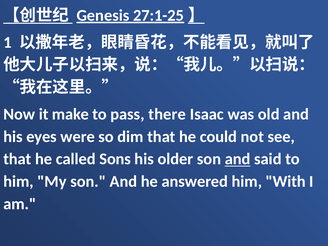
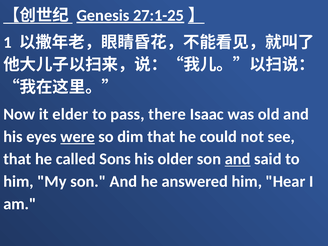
make: make -> elder
were underline: none -> present
With: With -> Hear
